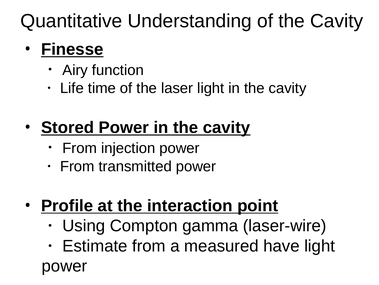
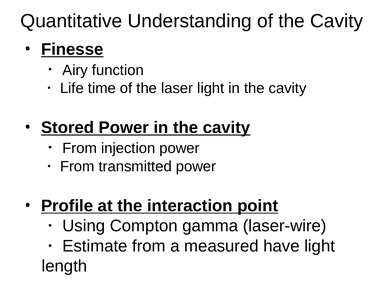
power at (64, 266): power -> length
